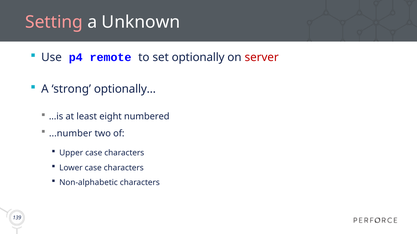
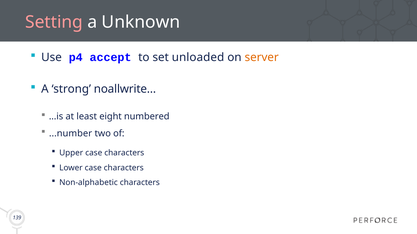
remote: remote -> accept
optionally: optionally -> unloaded
server colour: red -> orange
optionally…: optionally… -> noallwrite…
